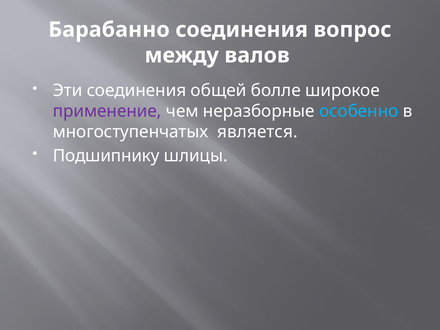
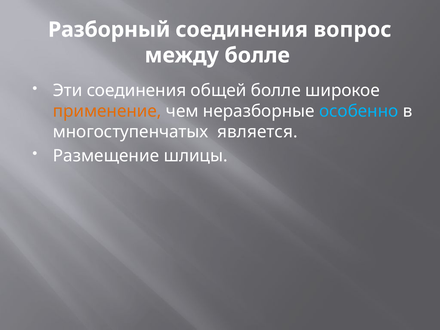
Барабанно: Барабанно -> Разборный
между валов: валов -> болле
применение colour: purple -> orange
Подшипнику: Подшипнику -> Размещение
